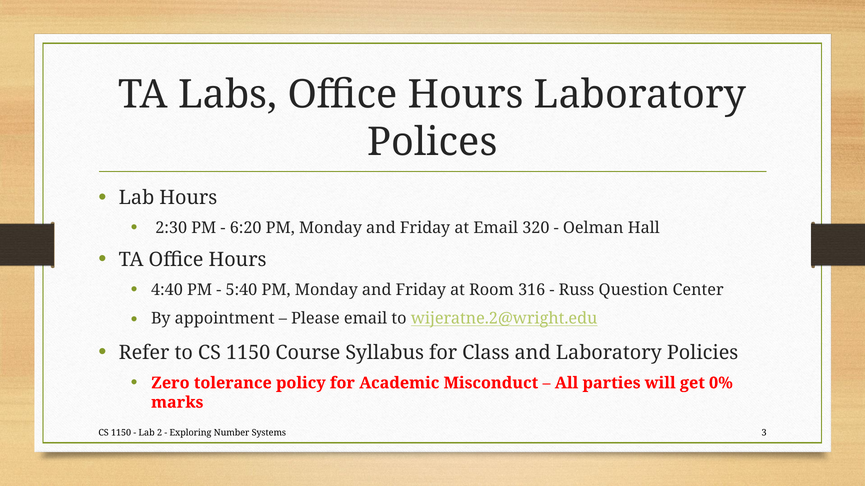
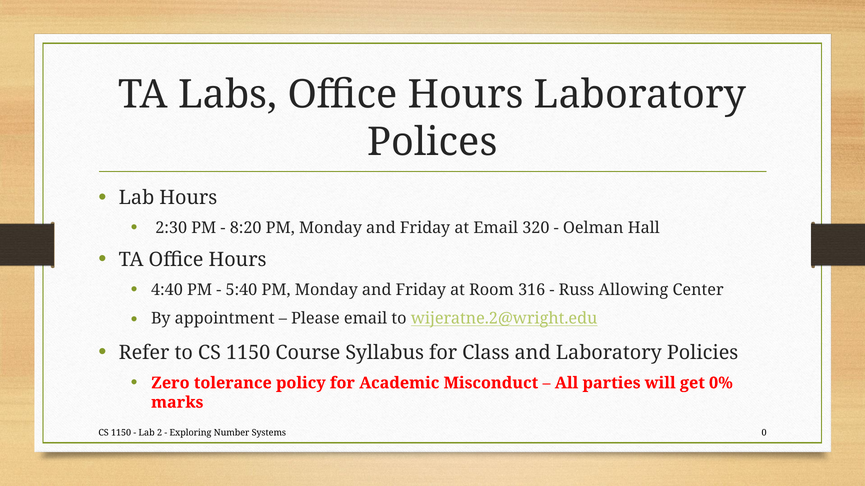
6:20: 6:20 -> 8:20
Question: Question -> Allowing
3: 3 -> 0
